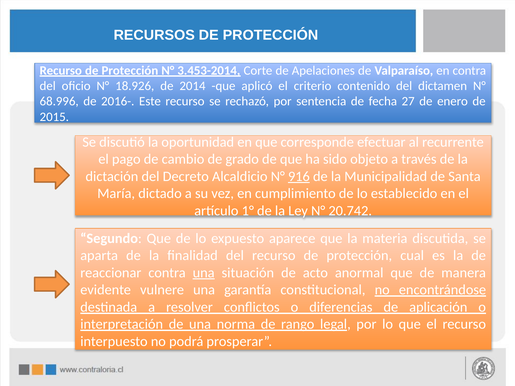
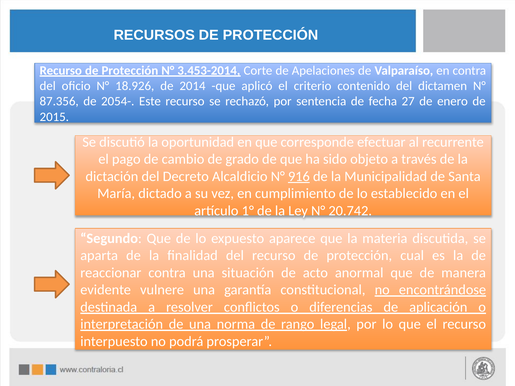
68.996: 68.996 -> 87.356
2016-: 2016- -> 2054-
una at (204, 273) underline: present -> none
